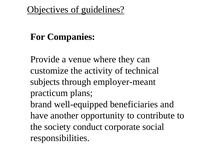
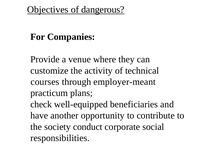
guidelines: guidelines -> dangerous
subjects: subjects -> courses
brand: brand -> check
